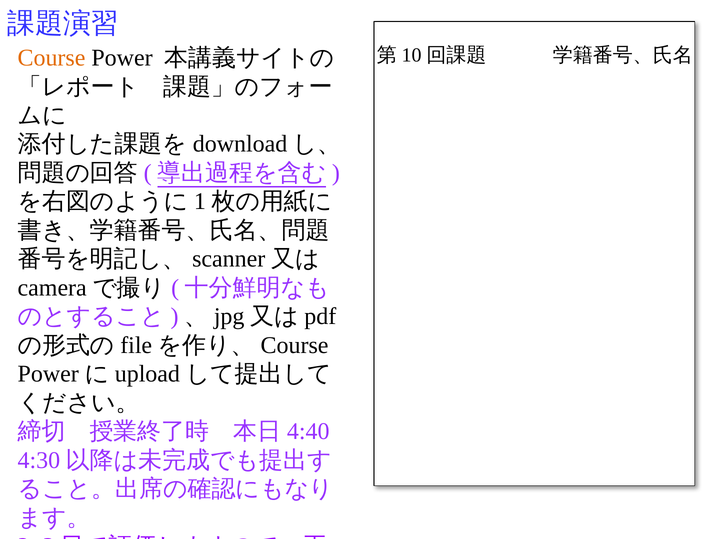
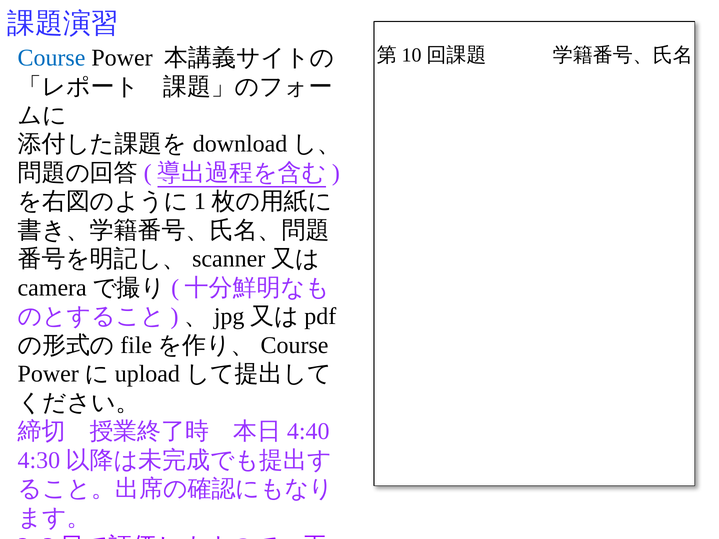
Course colour: orange -> blue
